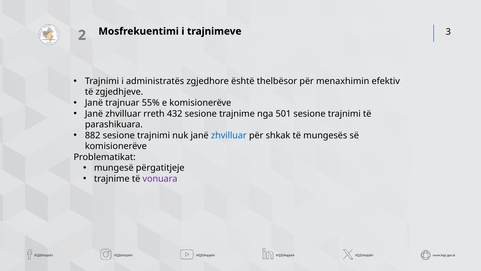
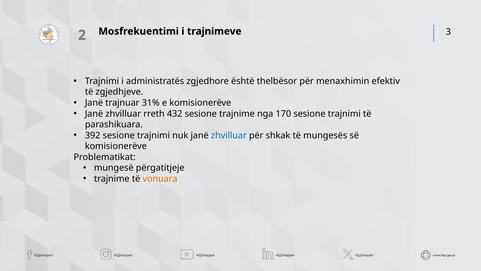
55%: 55% -> 31%
501: 501 -> 170
882: 882 -> 392
vonuara colour: purple -> orange
